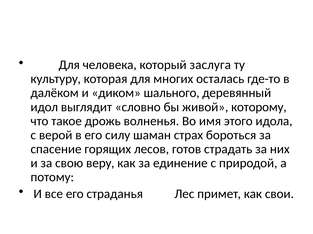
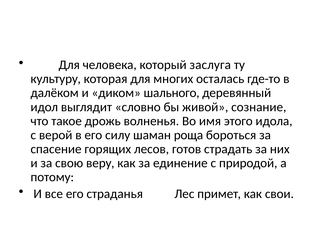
которому: которому -> сознание
страх: страх -> роща
